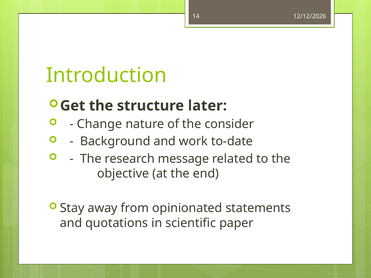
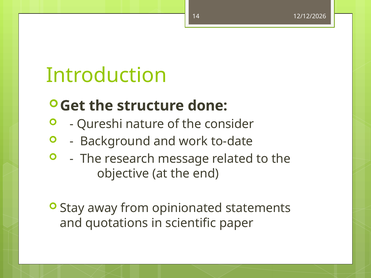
later: later -> done
Change: Change -> Qureshi
